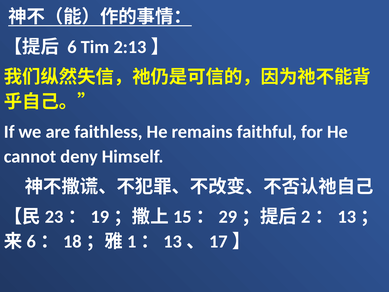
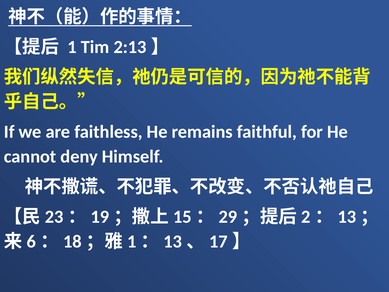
6: 6 -> 1
